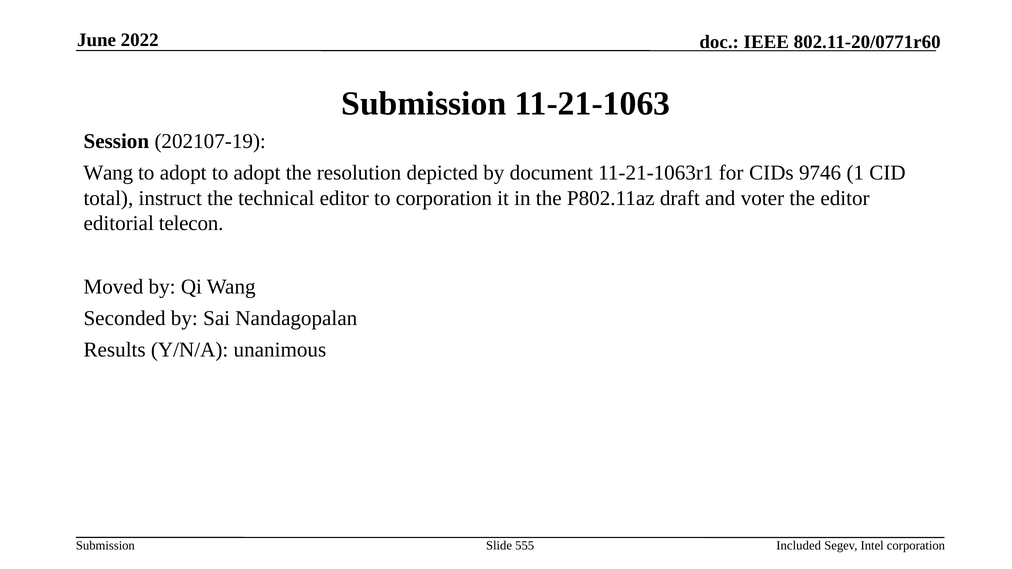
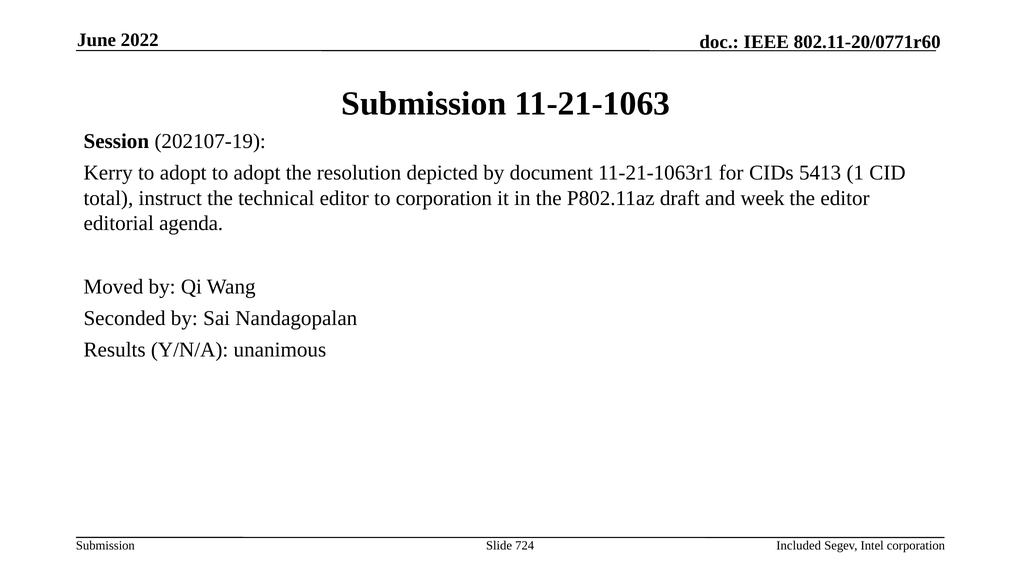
Wang at (108, 173): Wang -> Kerry
9746: 9746 -> 5413
voter: voter -> week
telecon: telecon -> agenda
555: 555 -> 724
